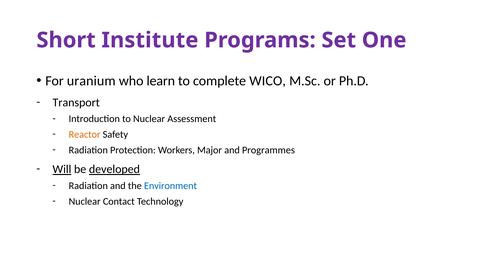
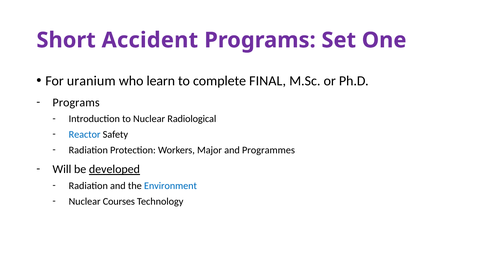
Institute: Institute -> Accident
WICO: WICO -> FINAL
Transport at (76, 102): Transport -> Programs
Assessment: Assessment -> Radiological
Reactor colour: orange -> blue
Will underline: present -> none
Contact: Contact -> Courses
